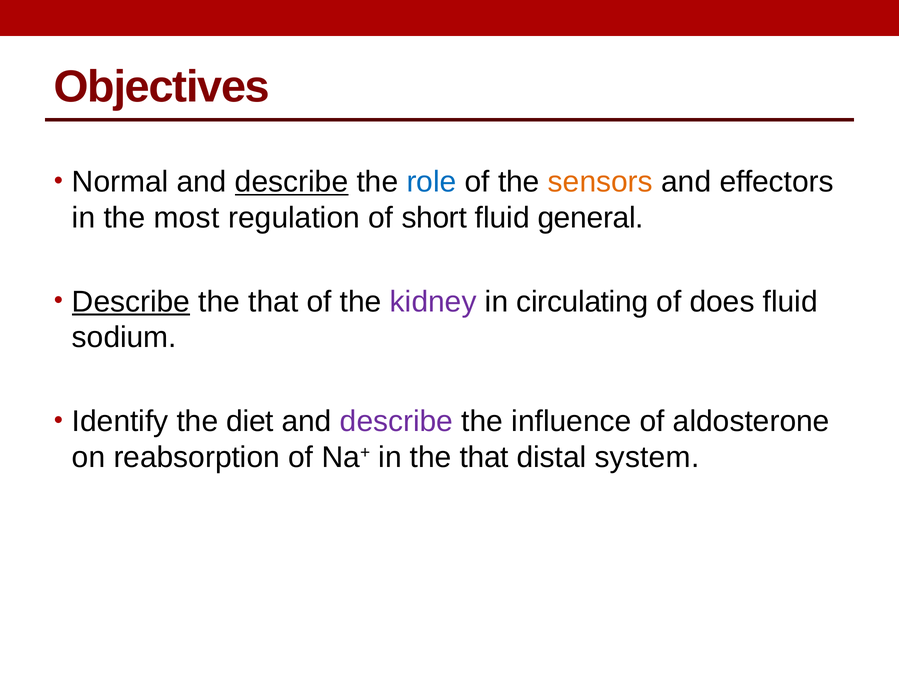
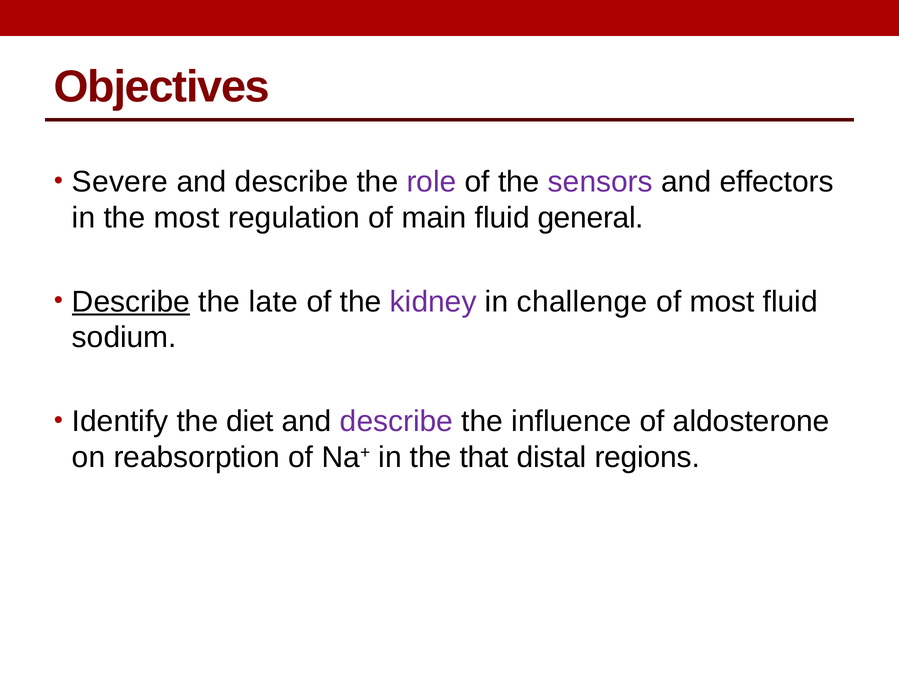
Normal: Normal -> Severe
describe at (292, 182) underline: present -> none
role colour: blue -> purple
sensors colour: orange -> purple
short: short -> main
that at (273, 302): that -> late
circulating: circulating -> challenge
of does: does -> most
system: system -> regions
